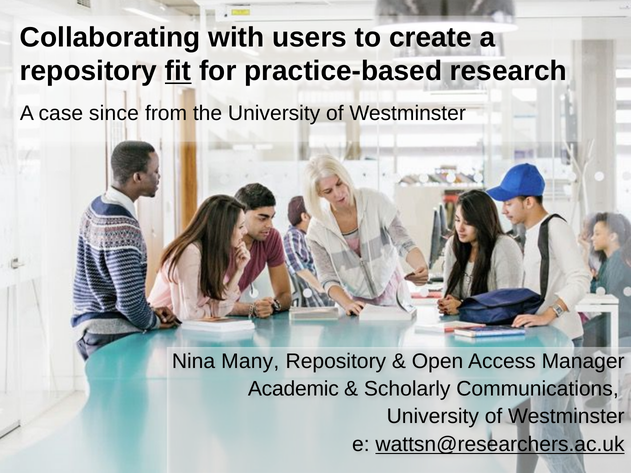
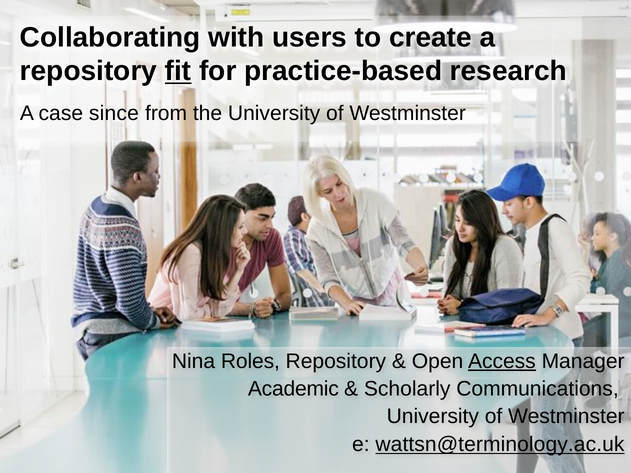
Many: Many -> Roles
Access underline: none -> present
wattsn@researchers.ac.uk: wattsn@researchers.ac.uk -> wattsn@terminology.ac.uk
